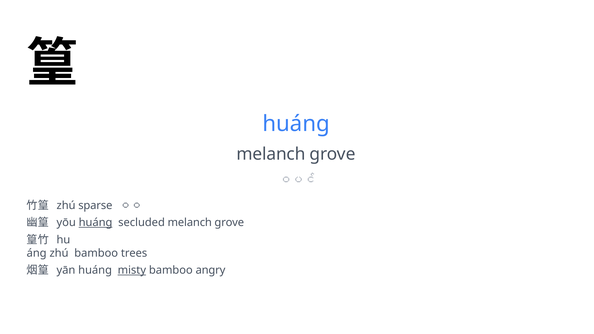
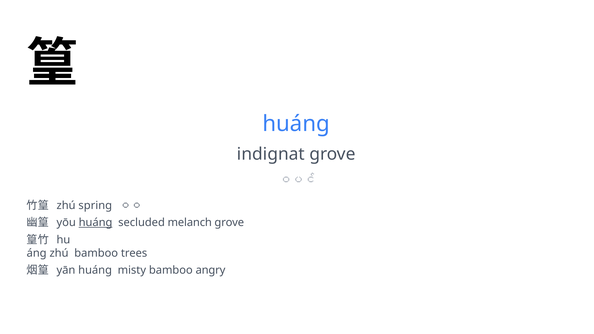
melanch at (271, 154): melanch -> indignat
sparse: sparse -> spring
misty underline: present -> none
